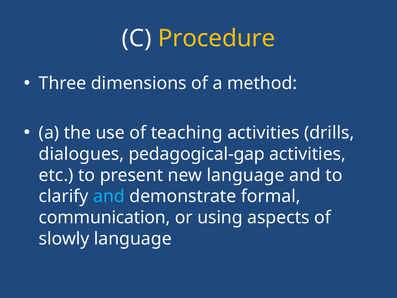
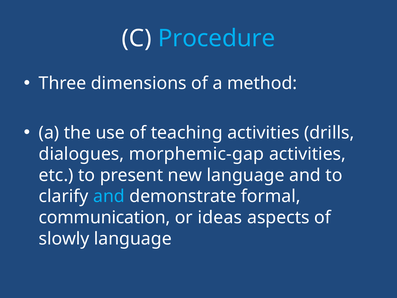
Procedure colour: yellow -> light blue
pedagogical-gap: pedagogical-gap -> morphemic-gap
using: using -> ideas
